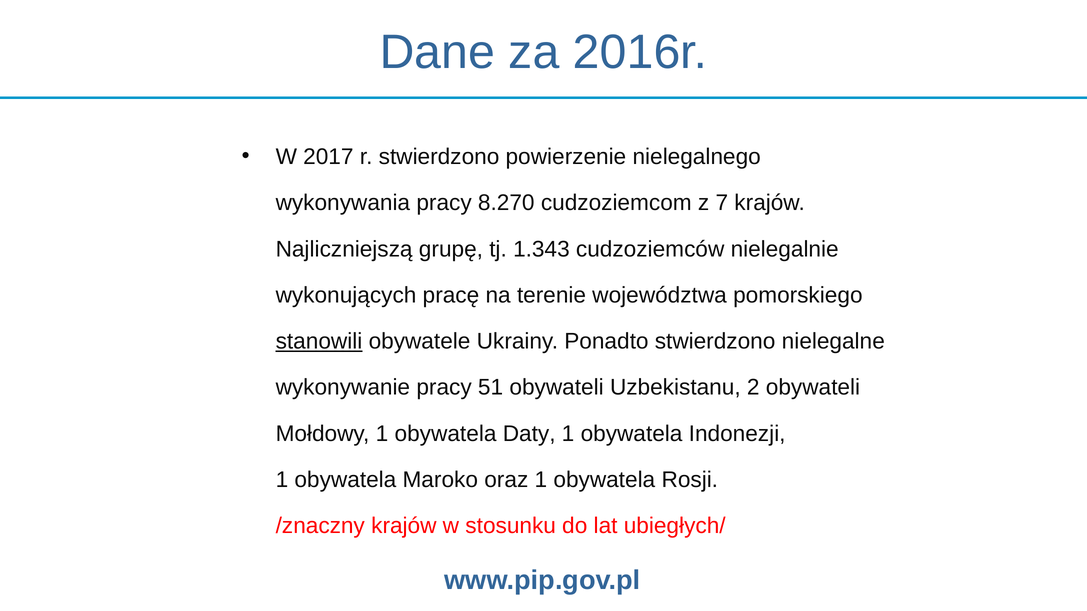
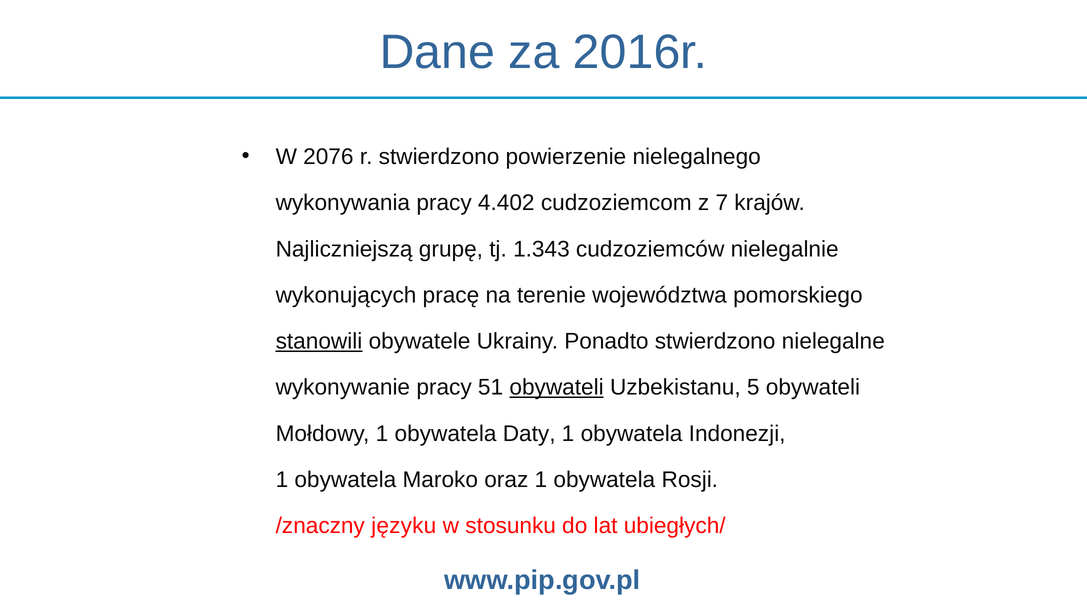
2017: 2017 -> 2076
8.270: 8.270 -> 4.402
obywateli at (557, 388) underline: none -> present
2: 2 -> 5
/znaczny krajów: krajów -> języku
